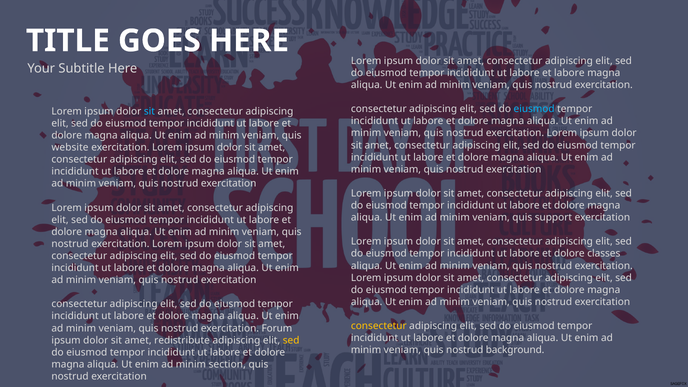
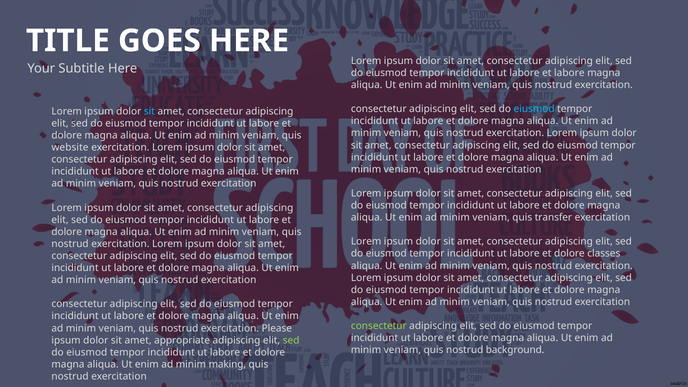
support: support -> transfer
consectetur at (379, 326) colour: yellow -> light green
Forum: Forum -> Please
redistribute: redistribute -> appropriate
sed at (291, 340) colour: yellow -> light green
section: section -> making
